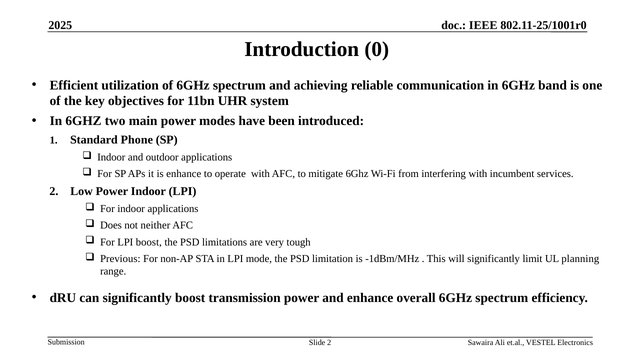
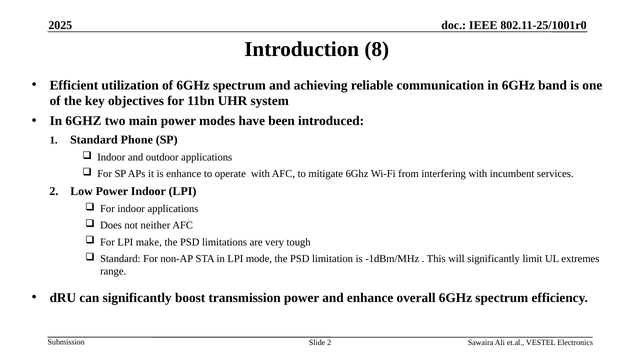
0: 0 -> 8
LPI boost: boost -> make
Previous at (120, 259): Previous -> Standard
planning: planning -> extremes
